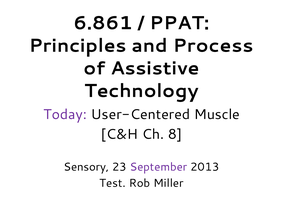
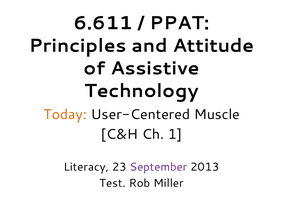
6.861: 6.861 -> 6.611
Process: Process -> Attitude
Today colour: purple -> orange
8: 8 -> 1
Sensory: Sensory -> Literacy
